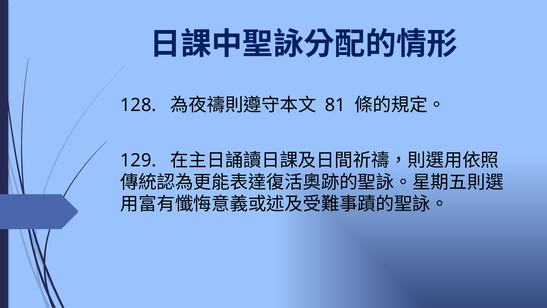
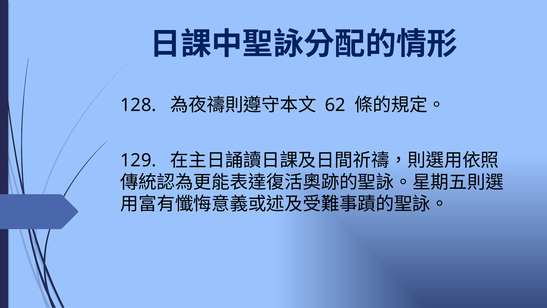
81: 81 -> 62
